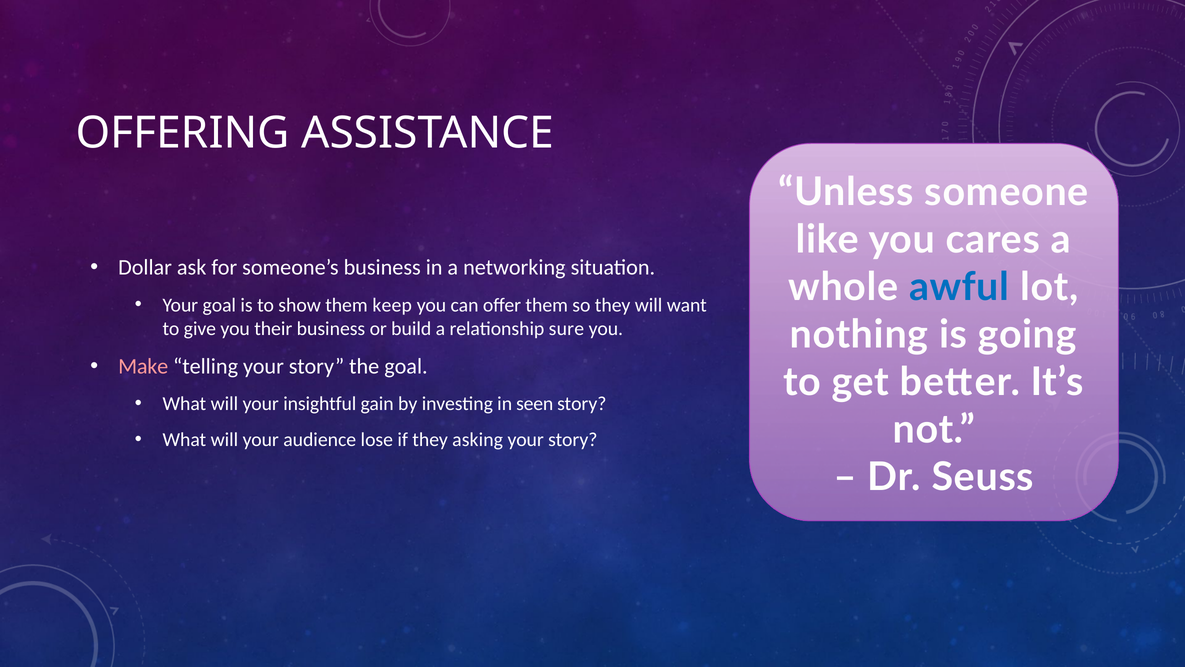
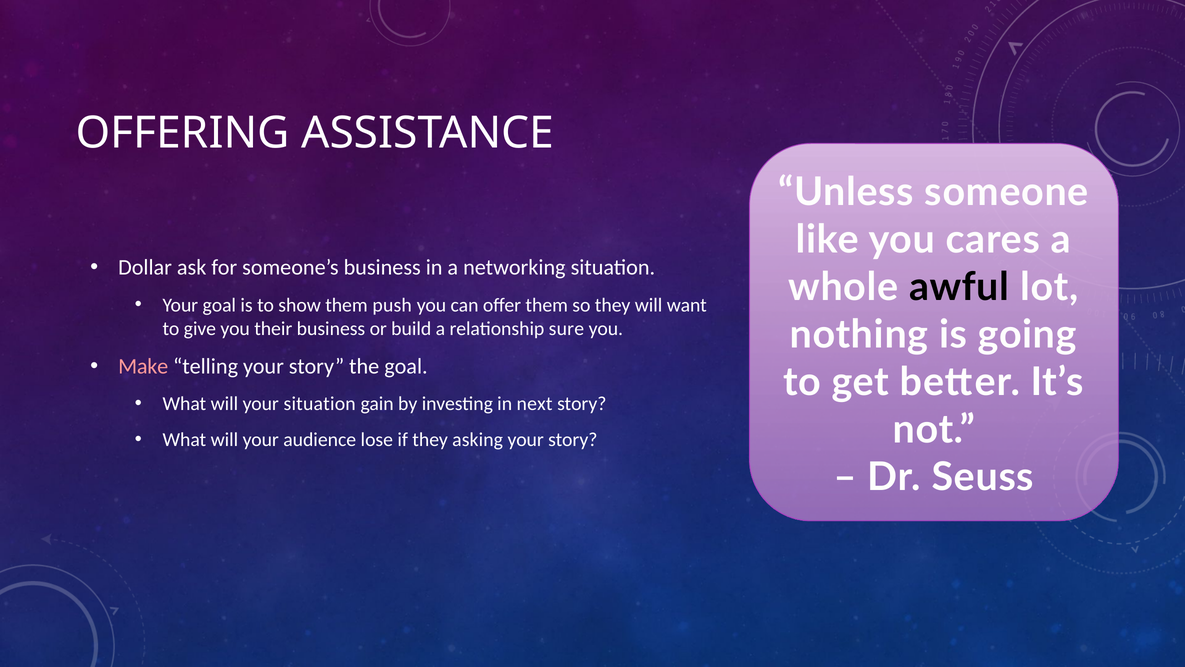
awful colour: blue -> black
keep: keep -> push
your insightful: insightful -> situation
seen: seen -> next
